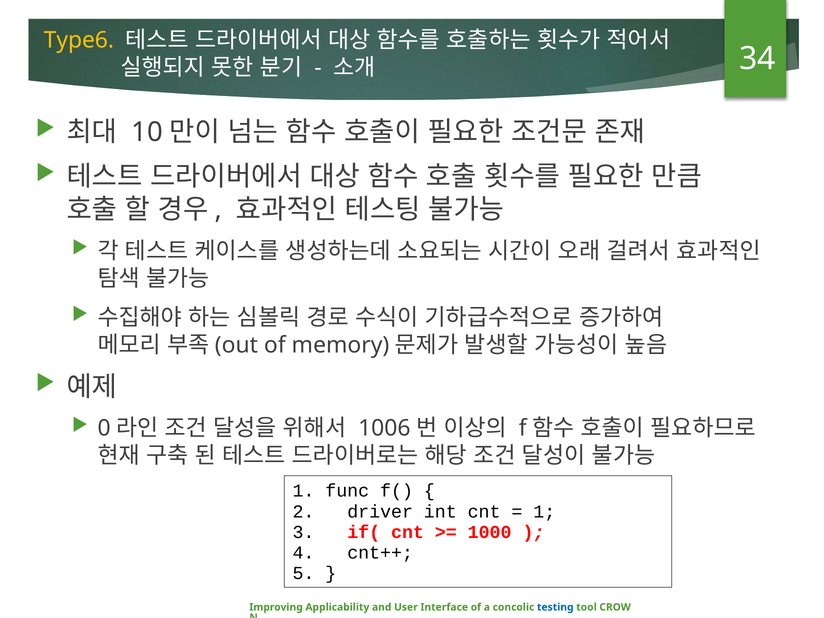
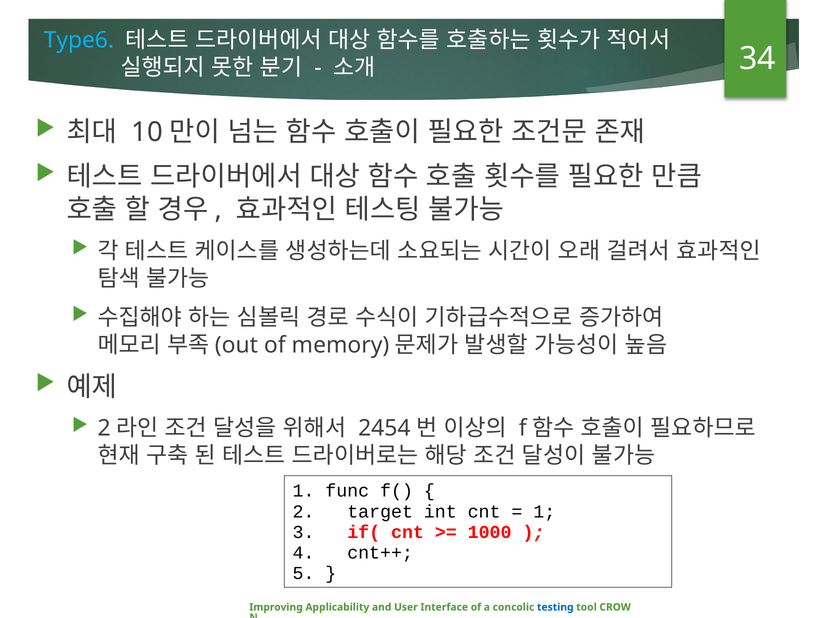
Type6 colour: yellow -> light blue
0 at (104, 428): 0 -> 2
1006: 1006 -> 2454
driver: driver -> target
